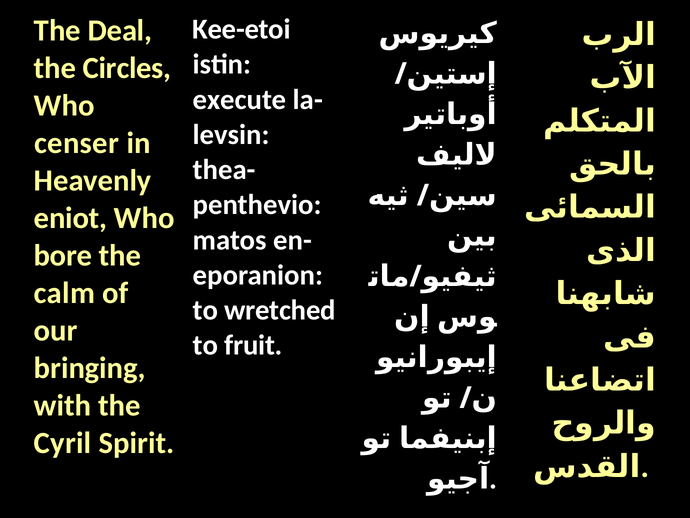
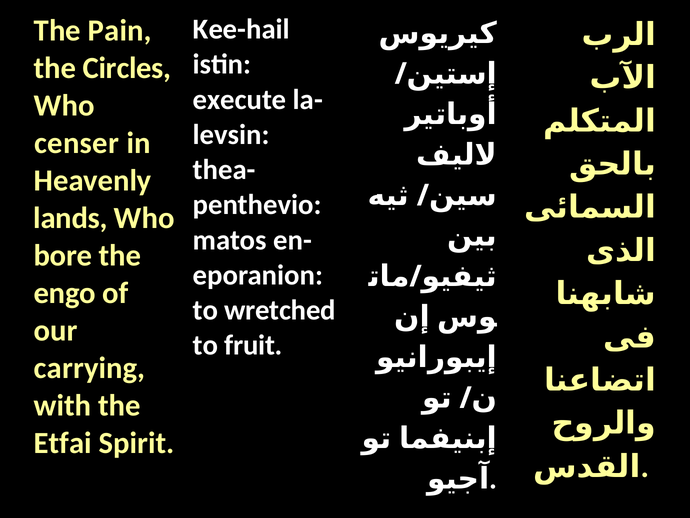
Kee-etoi: Kee-etoi -> Kee-hail
Deal: Deal -> Pain
eniot: eniot -> lands
calm: calm -> engo
bringing: bringing -> carrying
Cyril: Cyril -> Etfai
